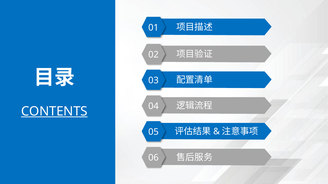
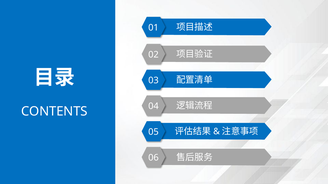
CONTENTS underline: present -> none
